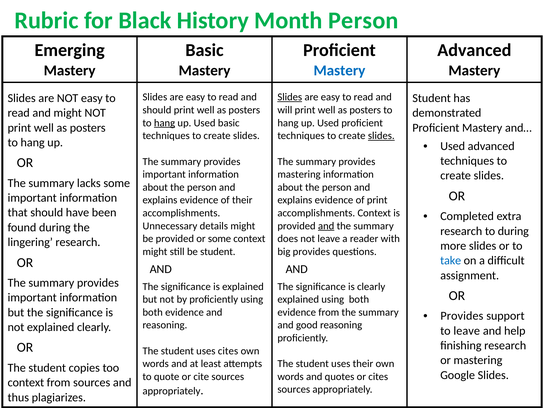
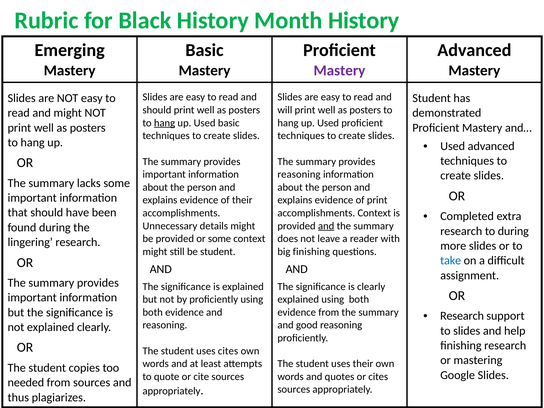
Month Person: Person -> History
Mastery at (339, 71) colour: blue -> purple
Slides at (290, 97) underline: present -> none
slides at (381, 136) underline: present -> none
mastering at (299, 174): mastering -> reasoning
big provides: provides -> finishing
Provides at (462, 316): Provides -> Research
to leave: leave -> slides
context at (26, 383): context -> needed
